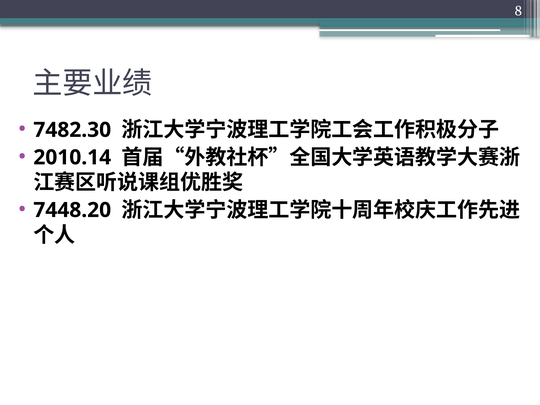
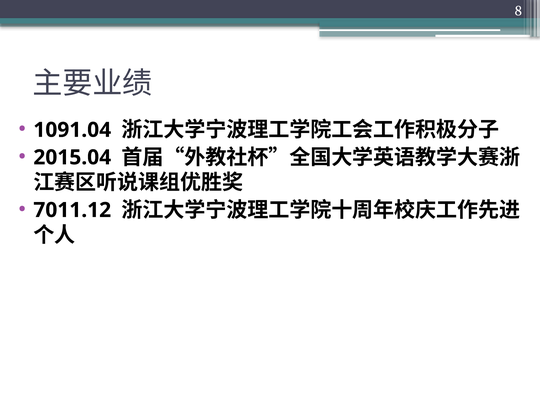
7482.30: 7482.30 -> 1091.04
2010.14: 2010.14 -> 2015.04
7448.20: 7448.20 -> 7011.12
